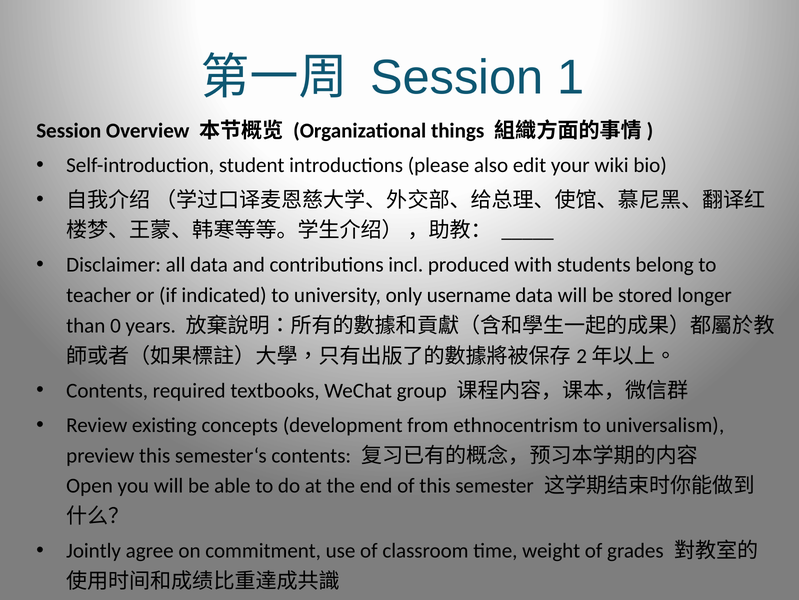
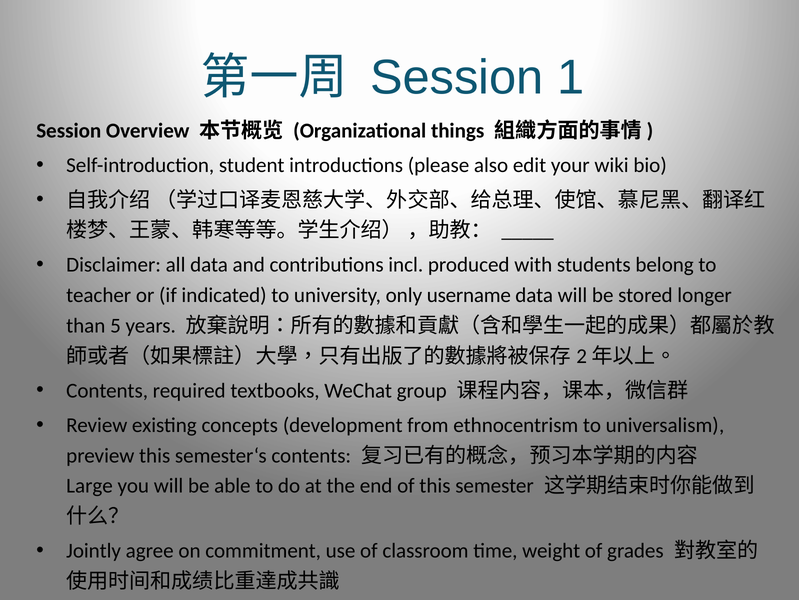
0: 0 -> 5
Open: Open -> Large
